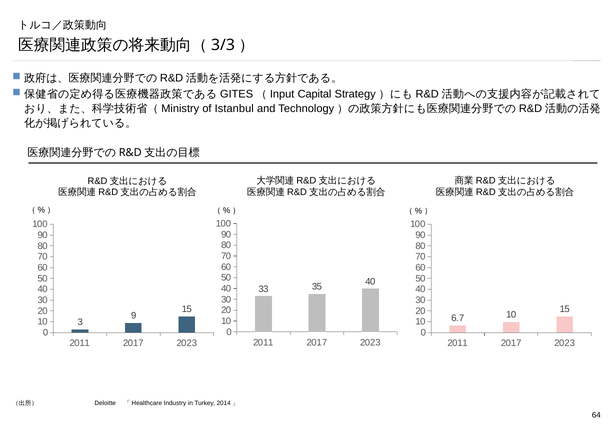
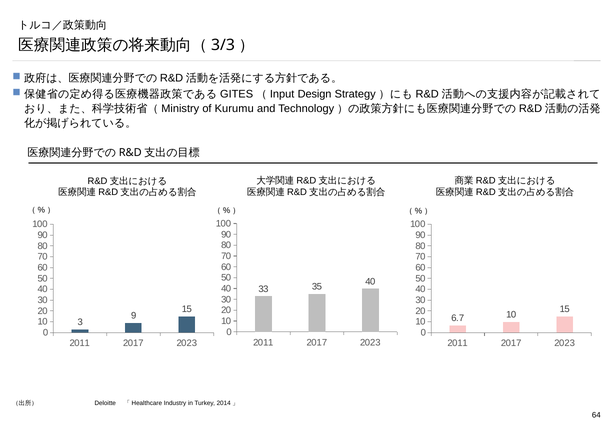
Capital: Capital -> Design
Istanbul: Istanbul -> Kurumu
